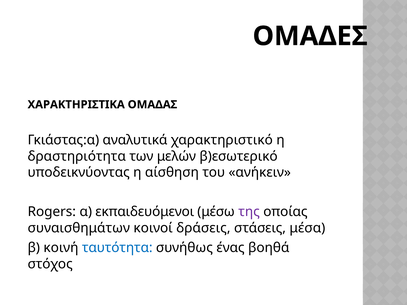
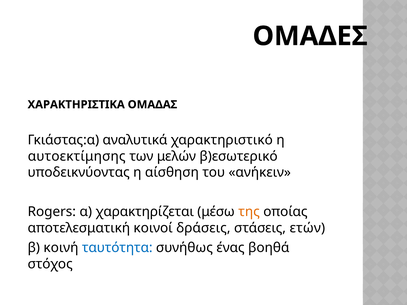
δραστηριότητα: δραστηριότητα -> αυτοεκτίμησης
εκπαιδευόμενοι: εκπαιδευόμενοι -> χαρακτηρίζεται
της colour: purple -> orange
συναισθημάτων: συναισθημάτων -> αποτελεσματική
μέσα: μέσα -> ετών
